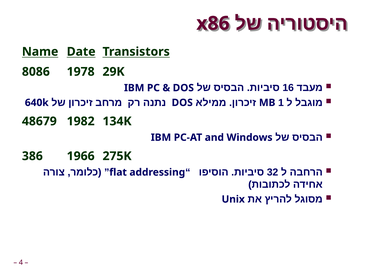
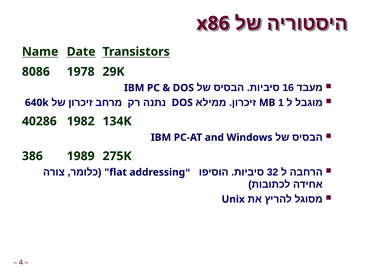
48679: 48679 -> 40286
1966: 1966 -> 1989
